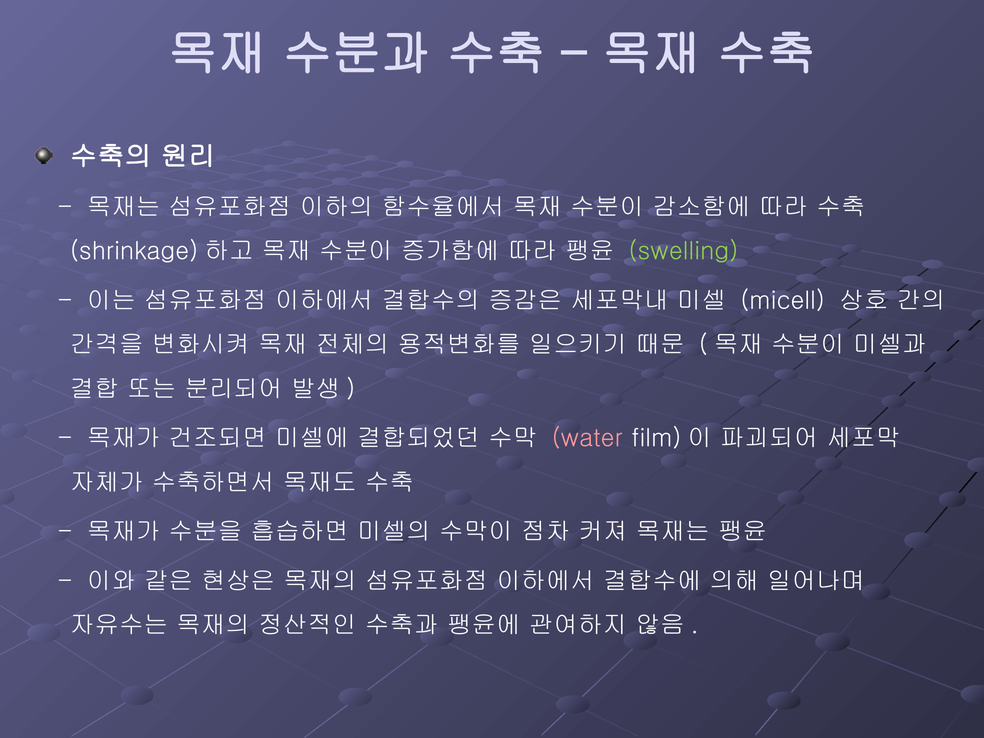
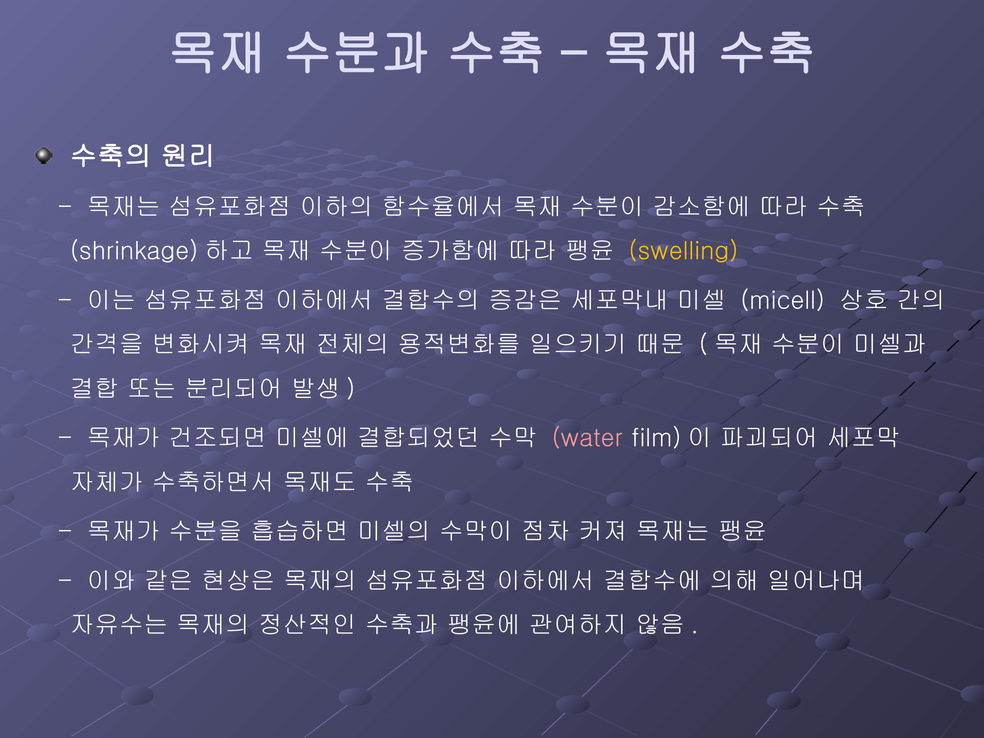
swelling colour: light green -> yellow
